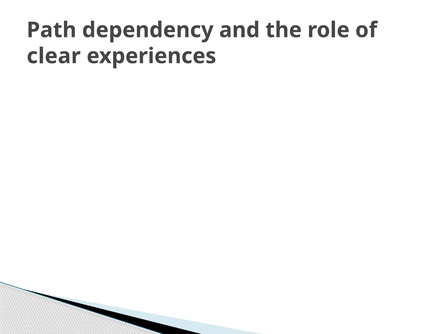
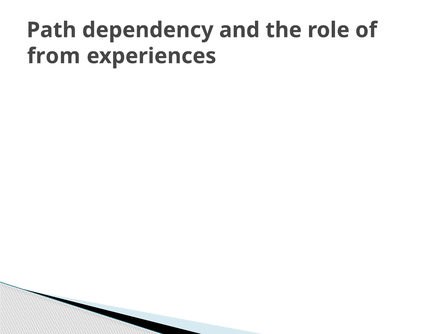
clear: clear -> from
